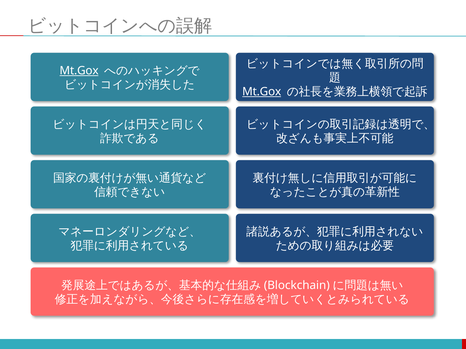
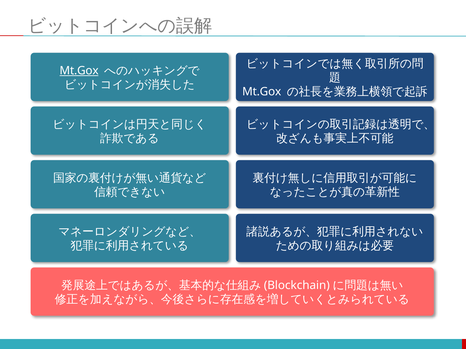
Mt.Gox at (262, 92) underline: present -> none
